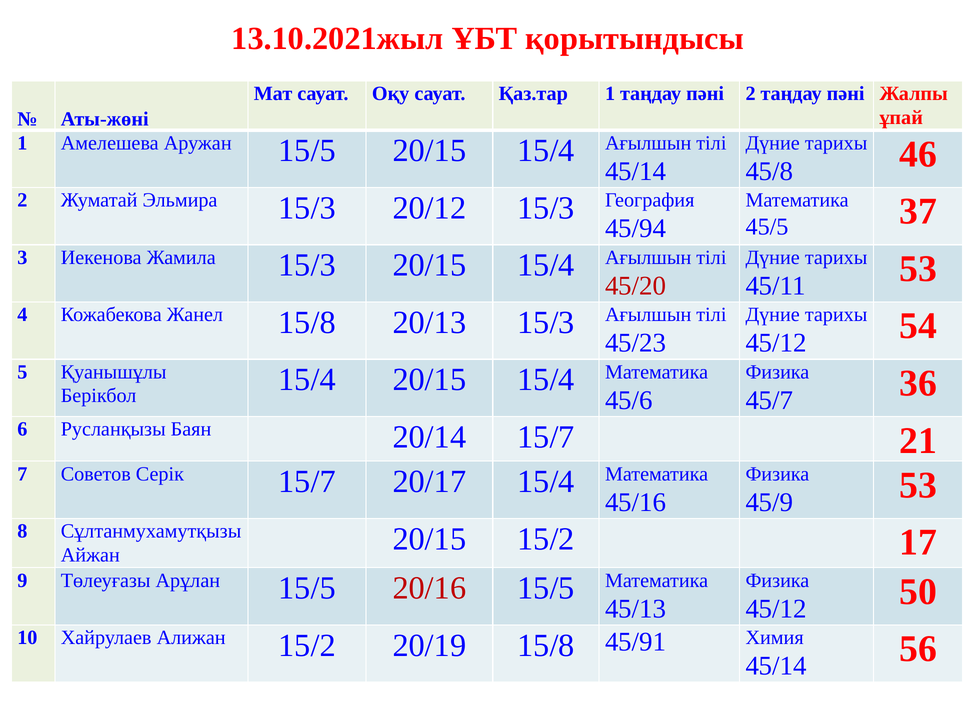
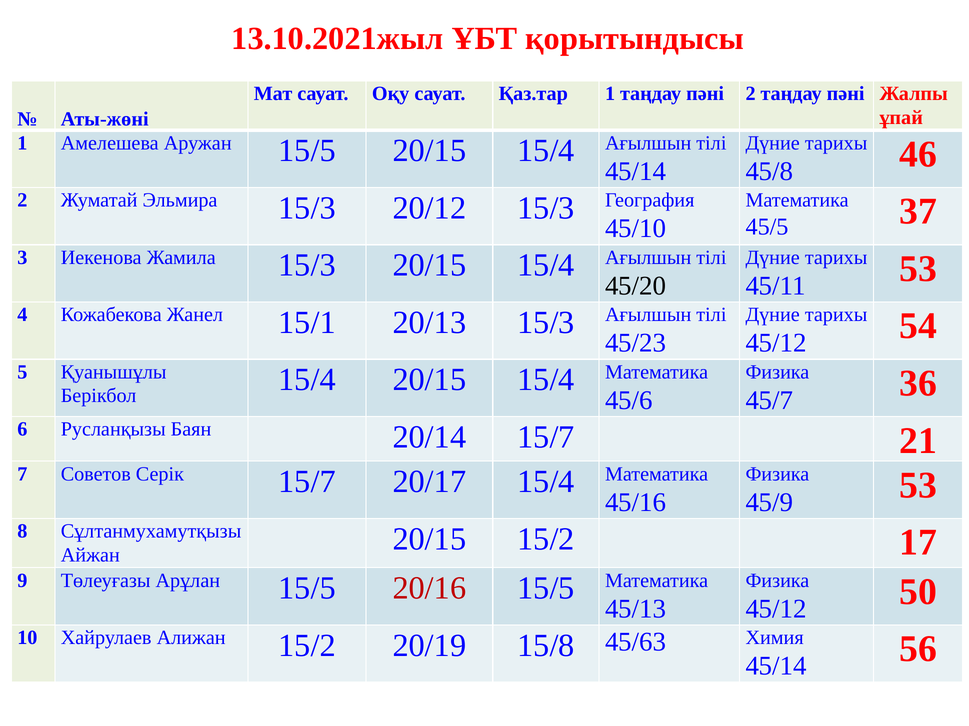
45/94: 45/94 -> 45/10
45/20 colour: red -> black
Жанел 15/8: 15/8 -> 15/1
45/91: 45/91 -> 45/63
